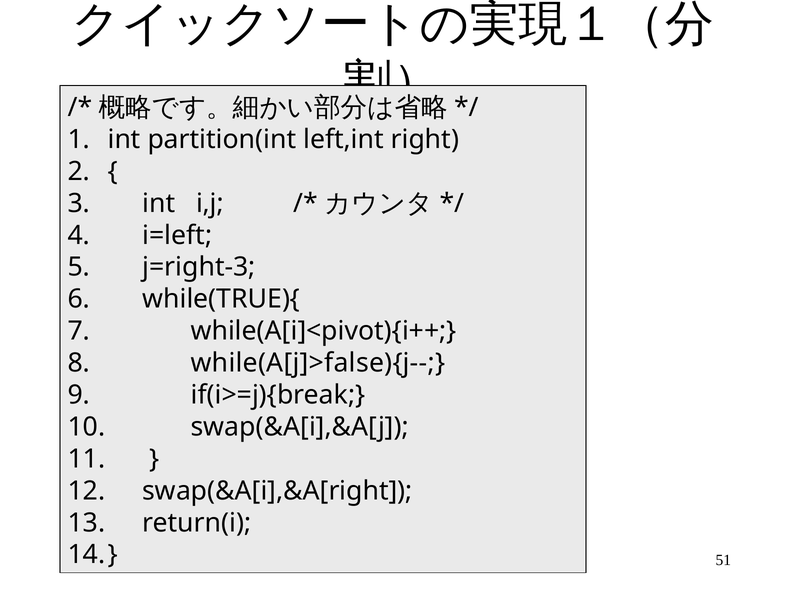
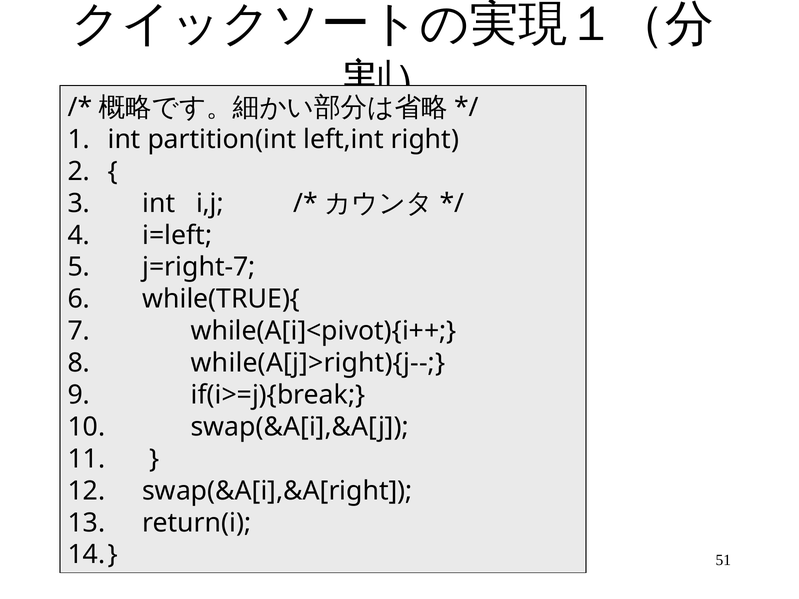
j=right-3: j=right-3 -> j=right-7
while(A[j]>false){j--: while(A[j]>false){j-- -> while(A[j]>right){j--
